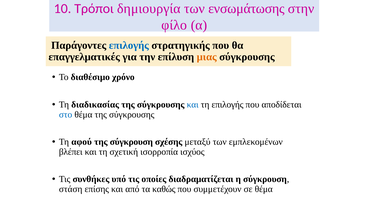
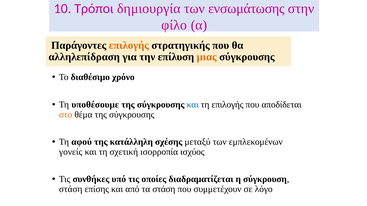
επιλογής at (129, 46) colour: blue -> orange
επαγγελματικές: επαγγελματικές -> αλληλεπίδραση
διαδικασίας: διαδικασίας -> υποθέσουμε
στο colour: blue -> orange
της σύγκρουση: σύγκρουση -> κατάλληλη
βλέπει: βλέπει -> γονείς
τα καθώς: καθώς -> στάση
σε θέμα: θέμα -> λόγο
